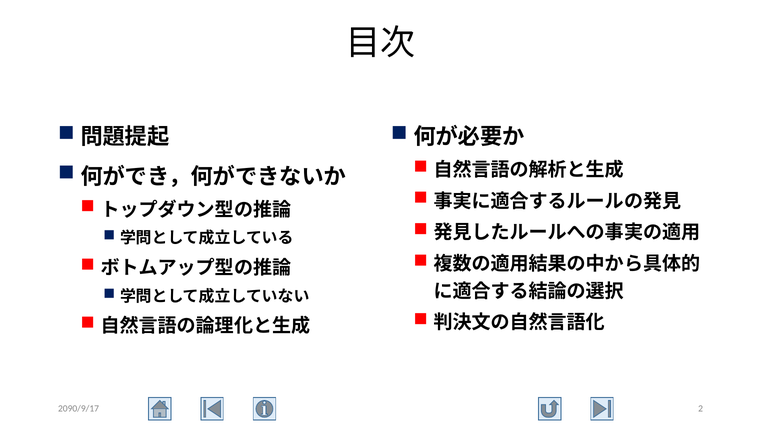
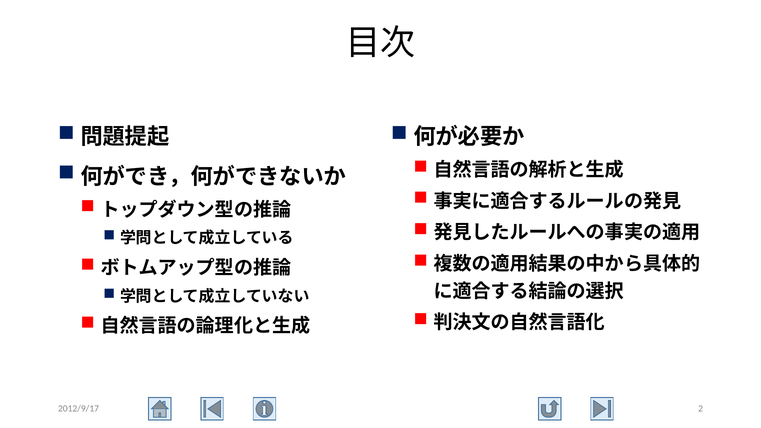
2090/9/17: 2090/9/17 -> 2012/9/17
